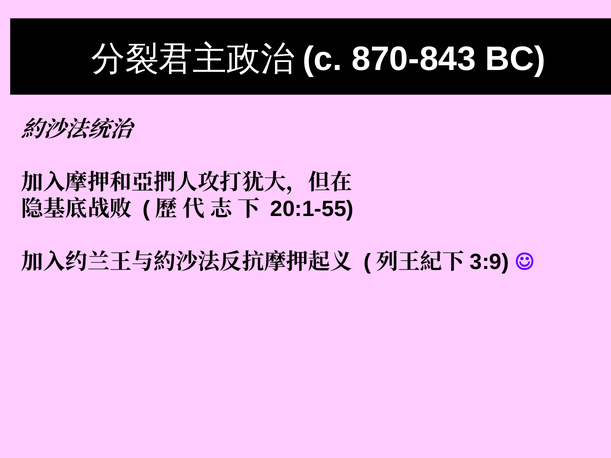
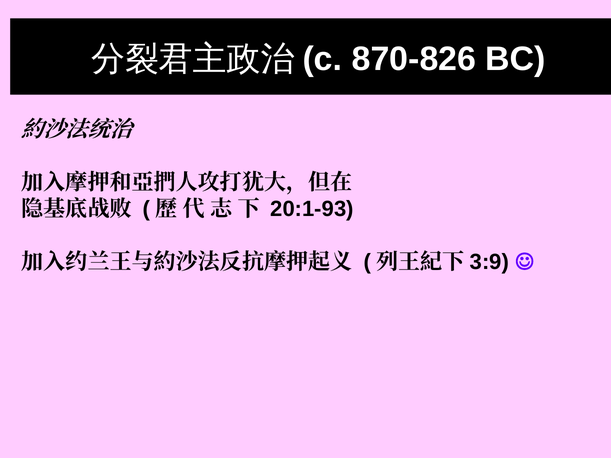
870-843: 870-843 -> 870-826
20:1-55: 20:1-55 -> 20:1-93
